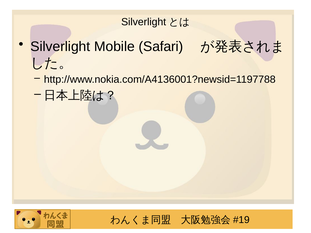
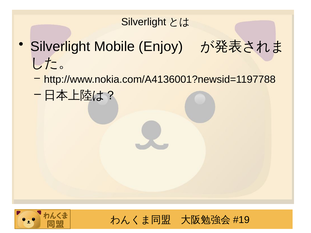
Safari: Safari -> Enjoy
